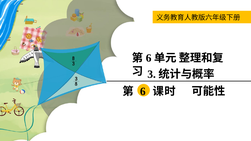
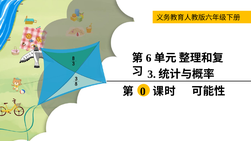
6 at (143, 92): 6 -> 0
